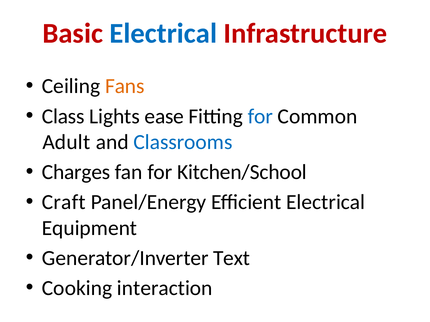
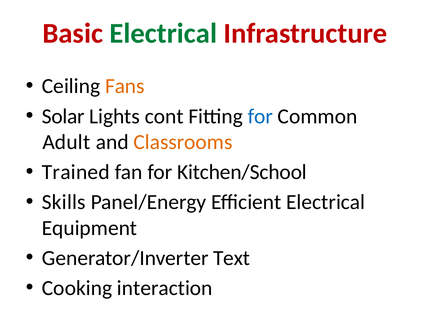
Electrical at (163, 34) colour: blue -> green
Class: Class -> Solar
ease: ease -> cont
Classrooms colour: blue -> orange
Charges: Charges -> Trained
Craft: Craft -> Skills
